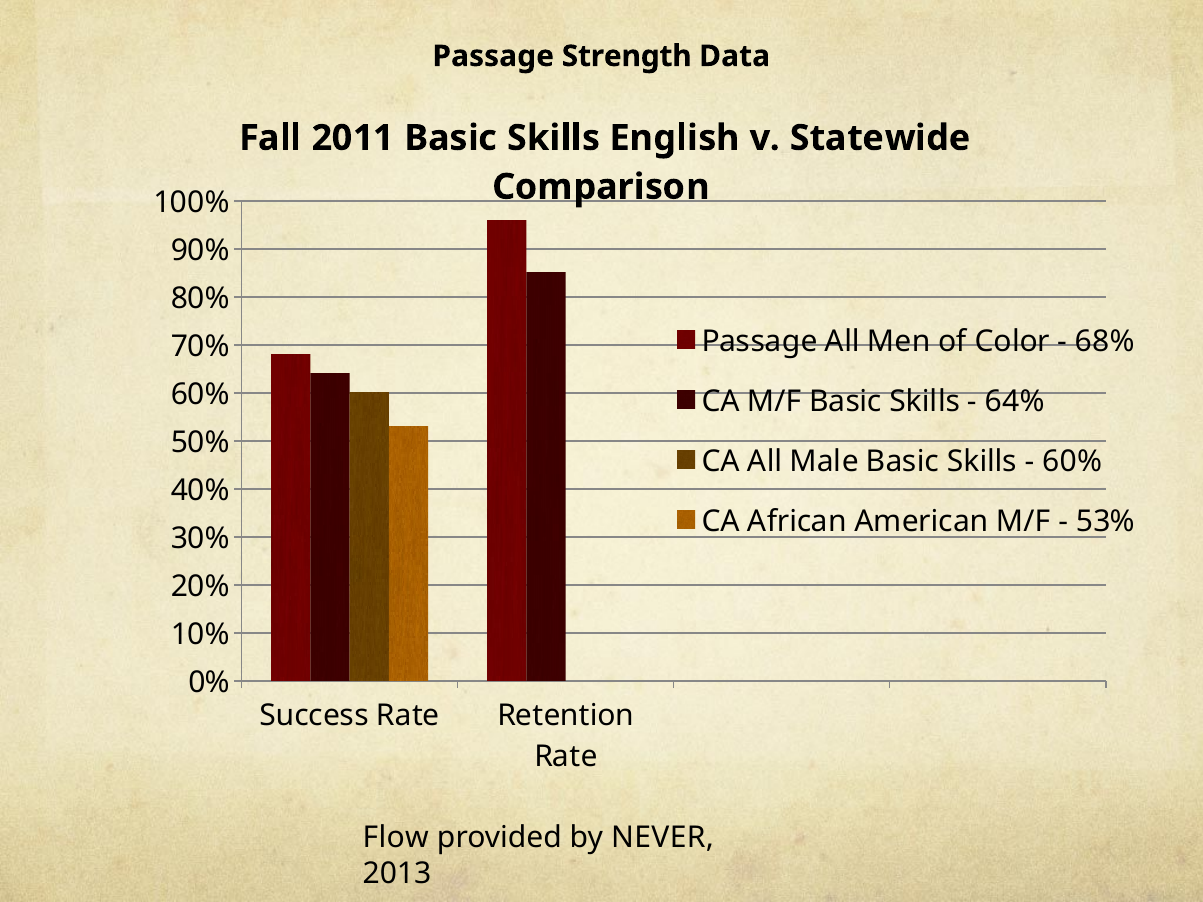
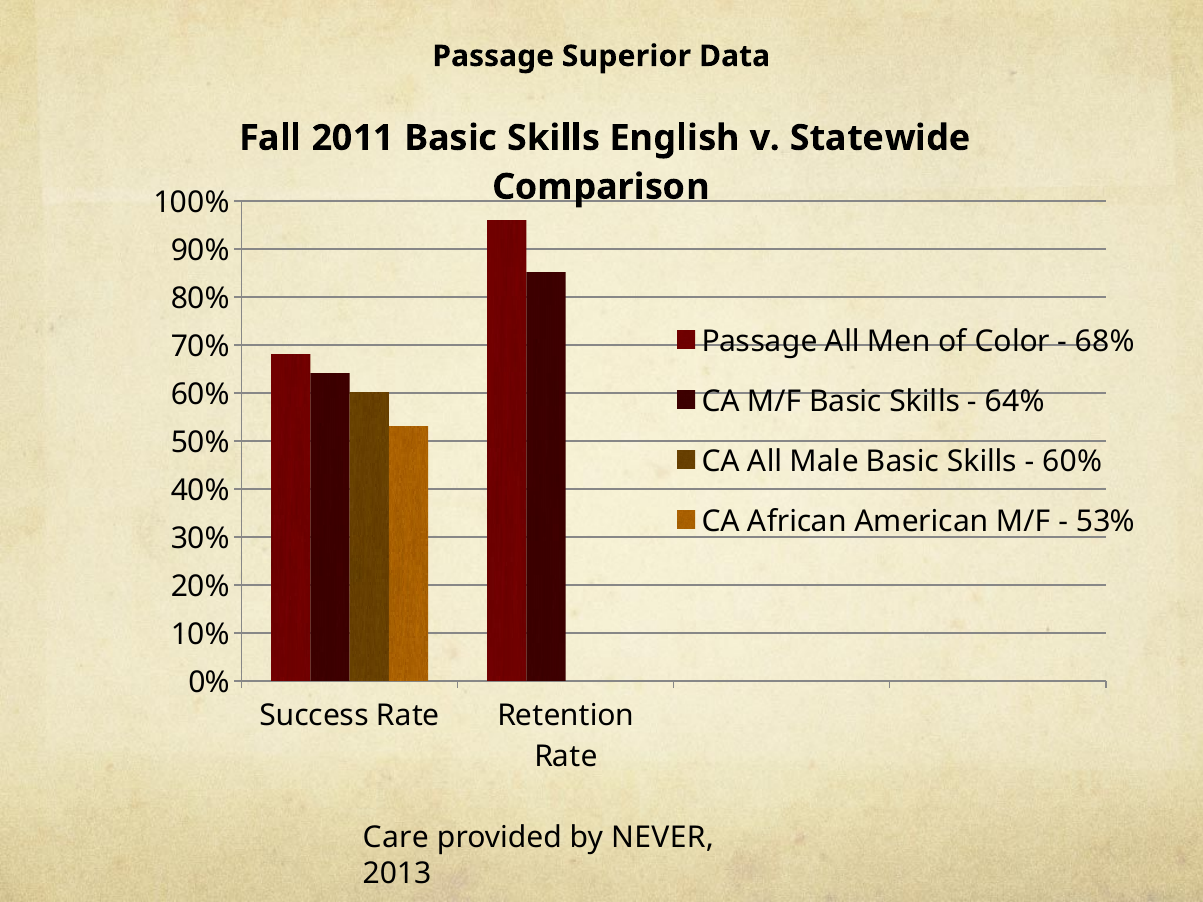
Strength: Strength -> Superior
Flow: Flow -> Care
